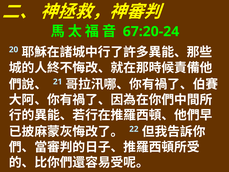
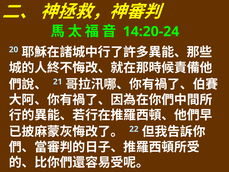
67:20-24: 67:20-24 -> 14:20-24
